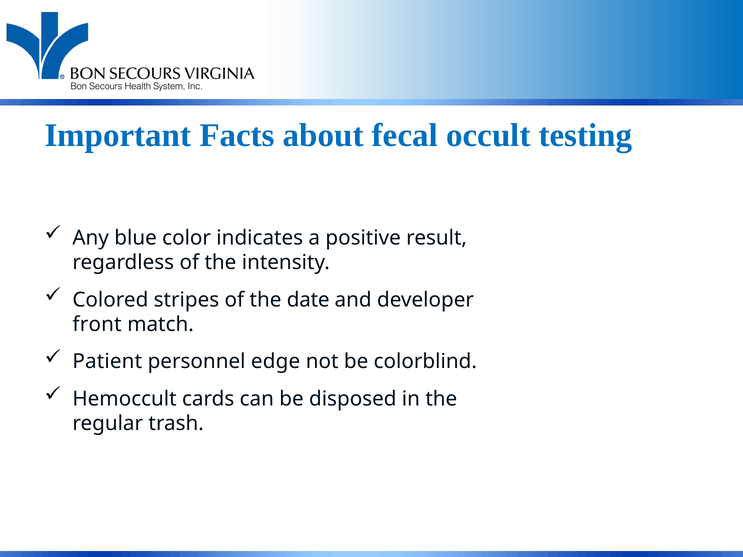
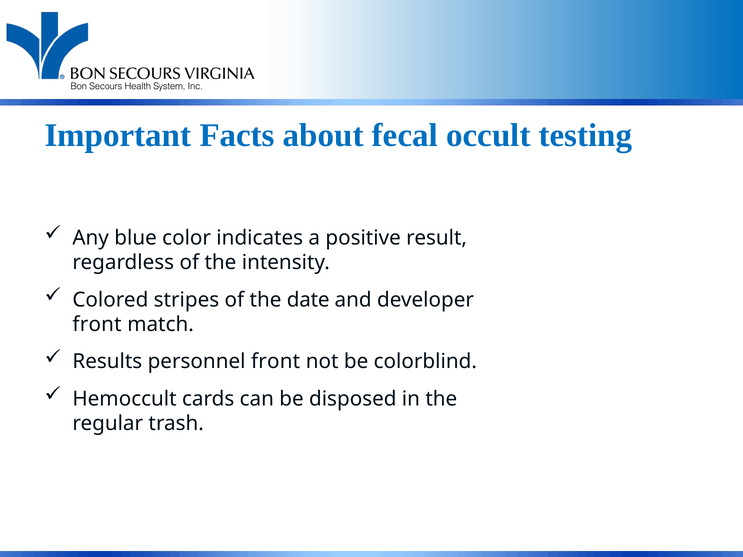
Patient: Patient -> Results
personnel edge: edge -> front
